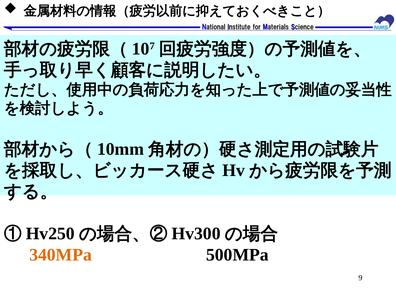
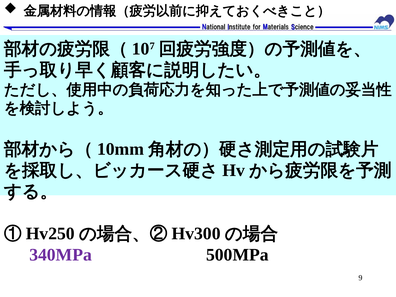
340MPa colour: orange -> purple
